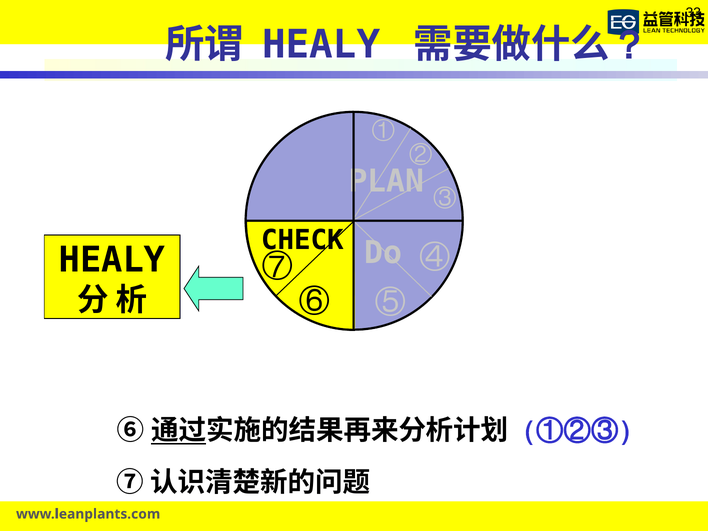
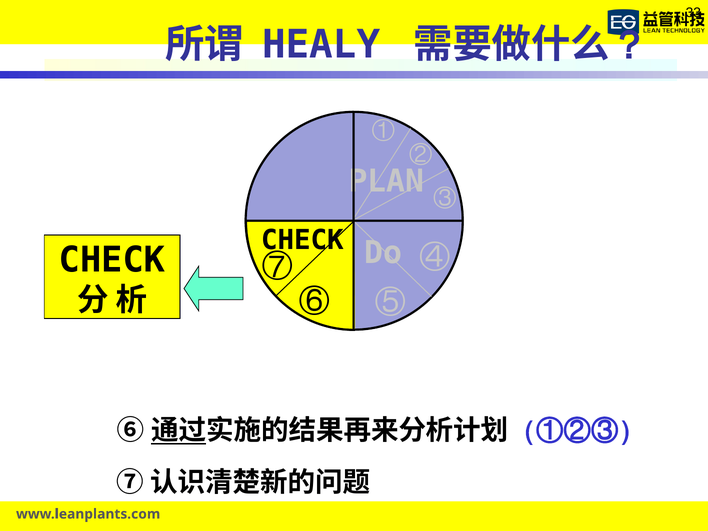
HEALY at (112, 260): HEALY -> CHECK
